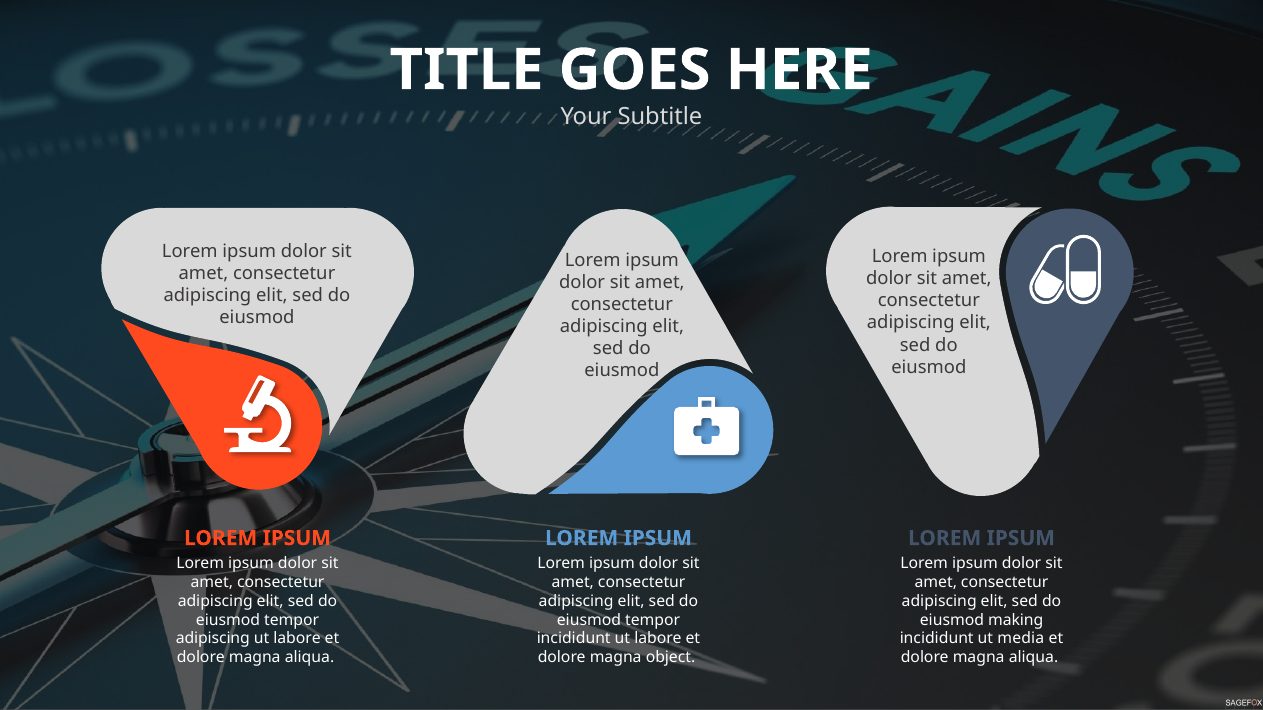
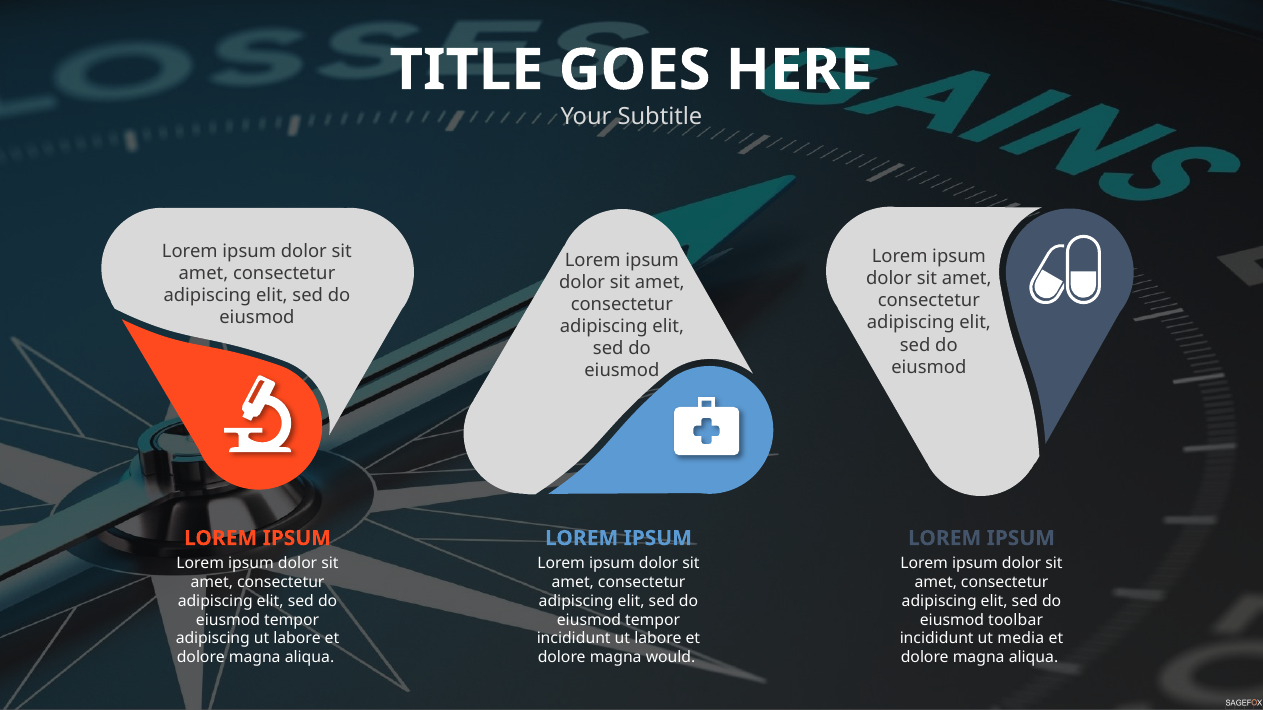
making: making -> toolbar
object: object -> would
